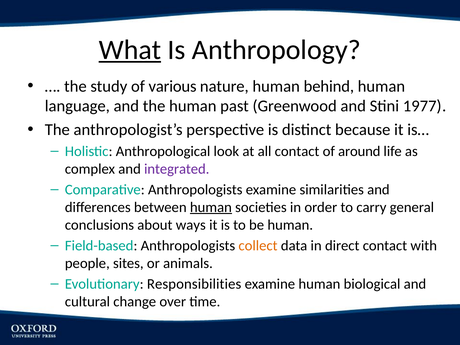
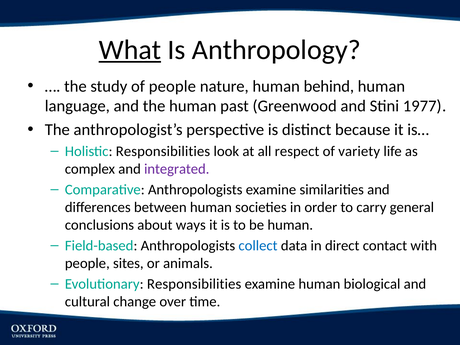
of various: various -> people
Holistic Anthropological: Anthropological -> Responsibilities
all contact: contact -> respect
around: around -> variety
human at (211, 207) underline: present -> none
collect colour: orange -> blue
